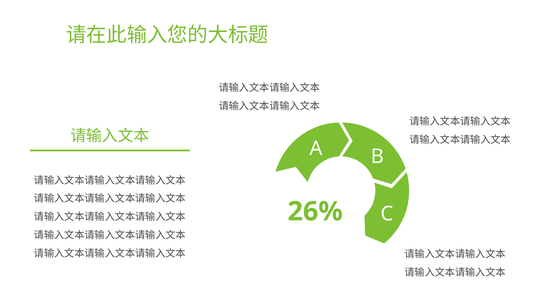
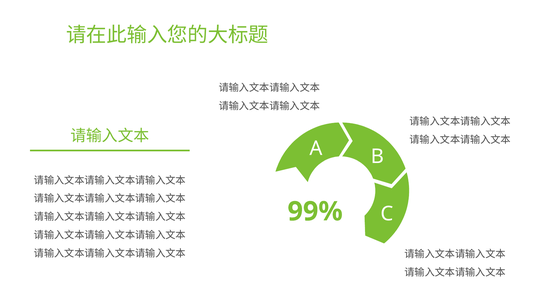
26%: 26% -> 99%
